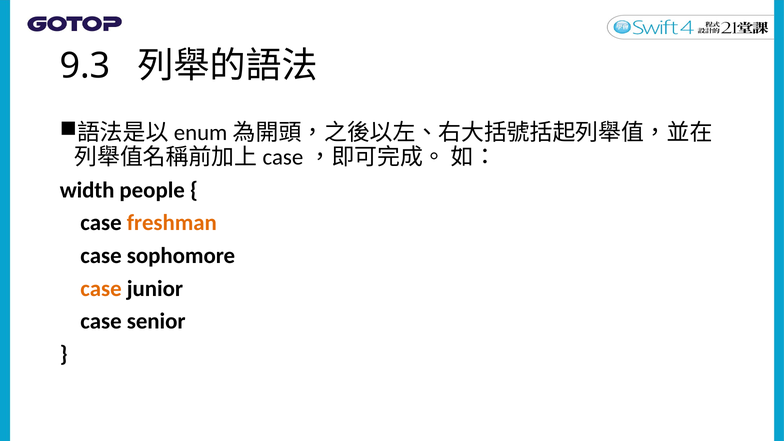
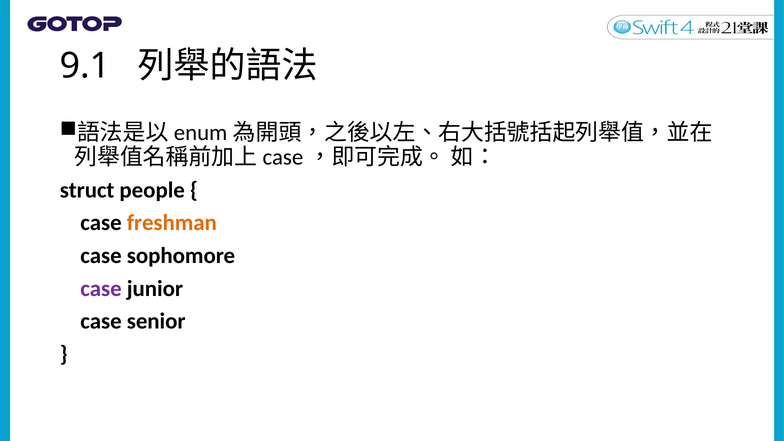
9.3: 9.3 -> 9.1
width: width -> struct
case at (101, 288) colour: orange -> purple
